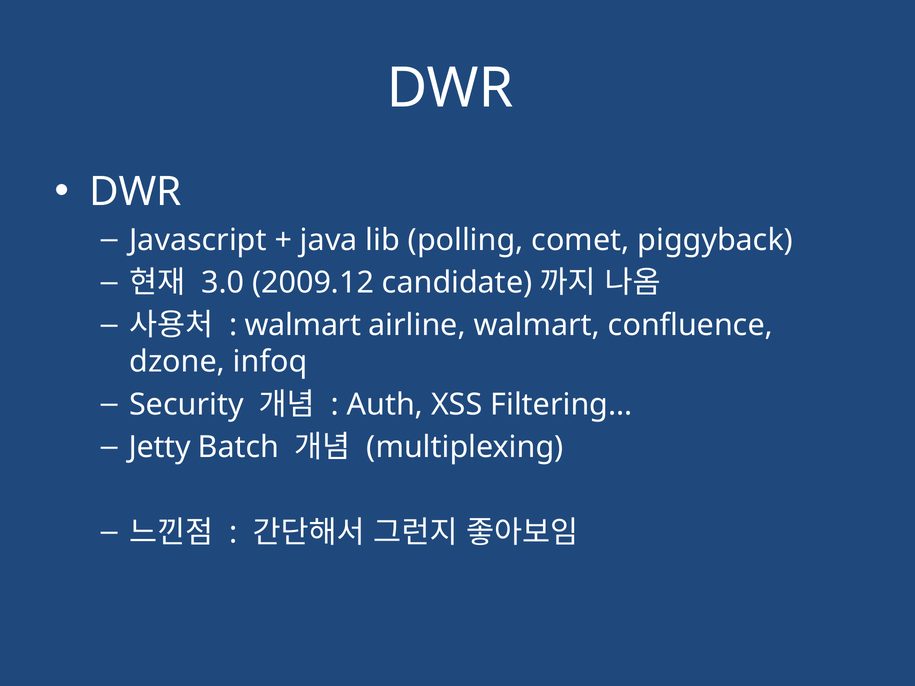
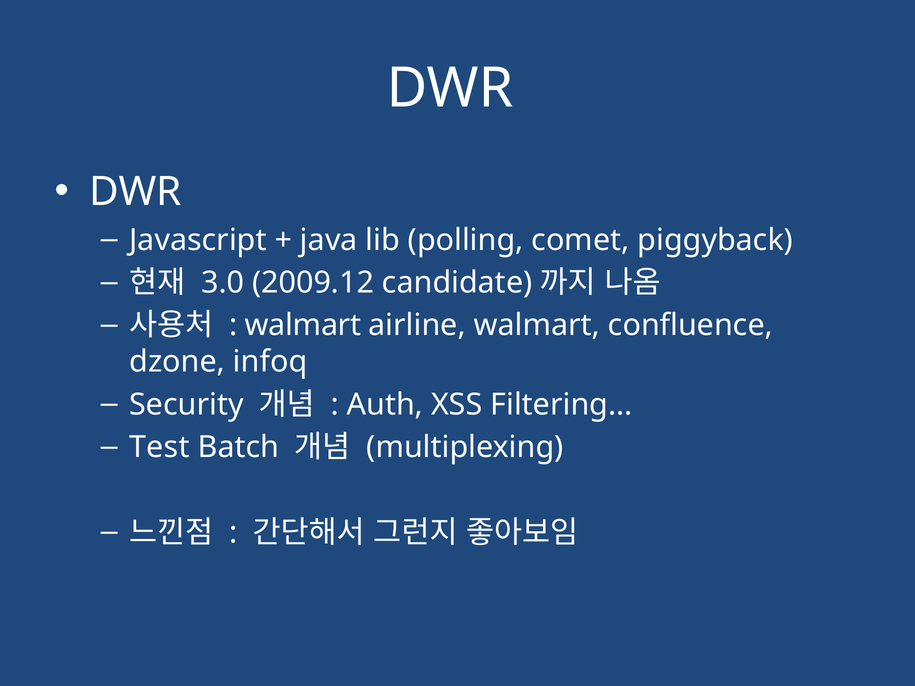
Jetty: Jetty -> Test
